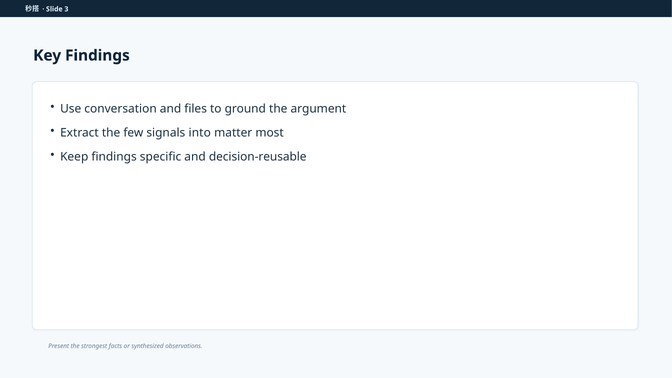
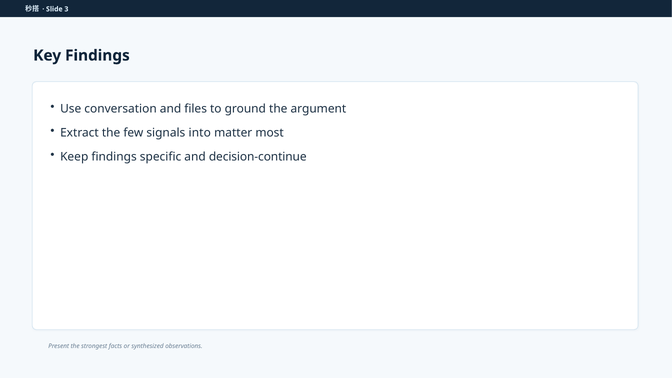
decision-reusable: decision-reusable -> decision-continue
